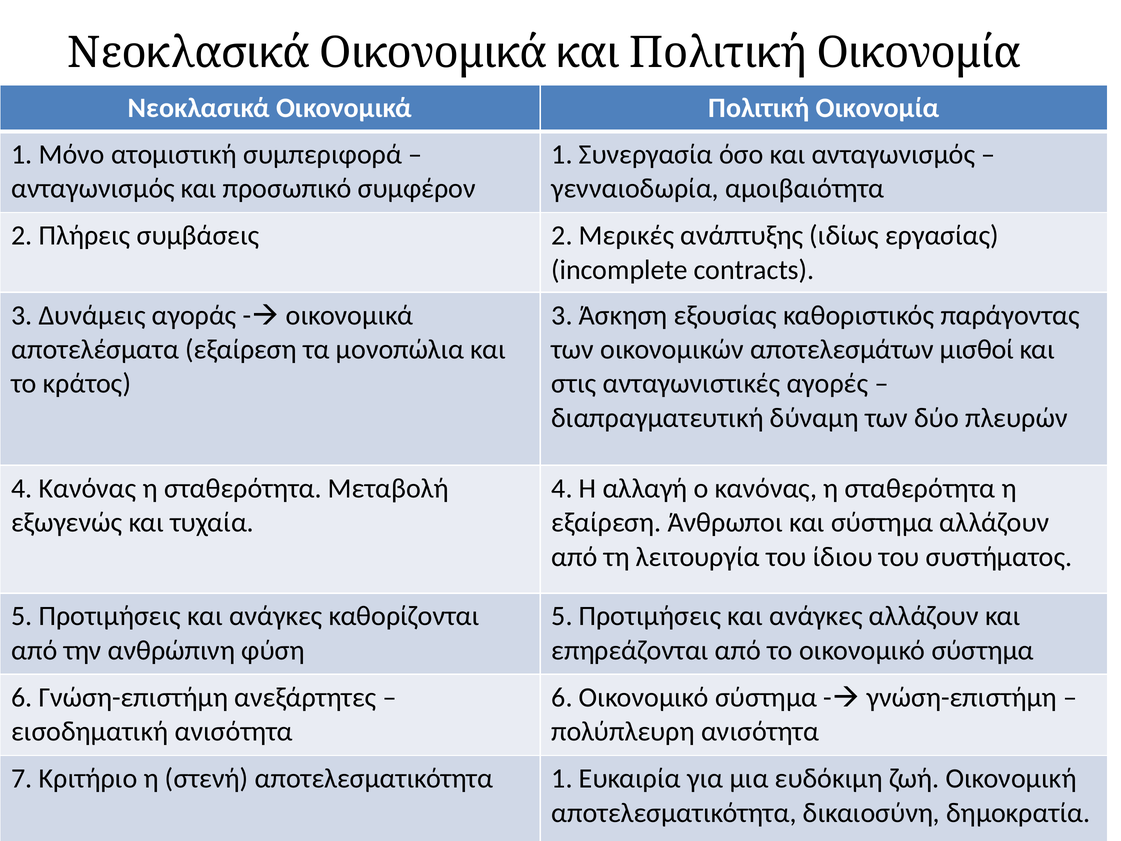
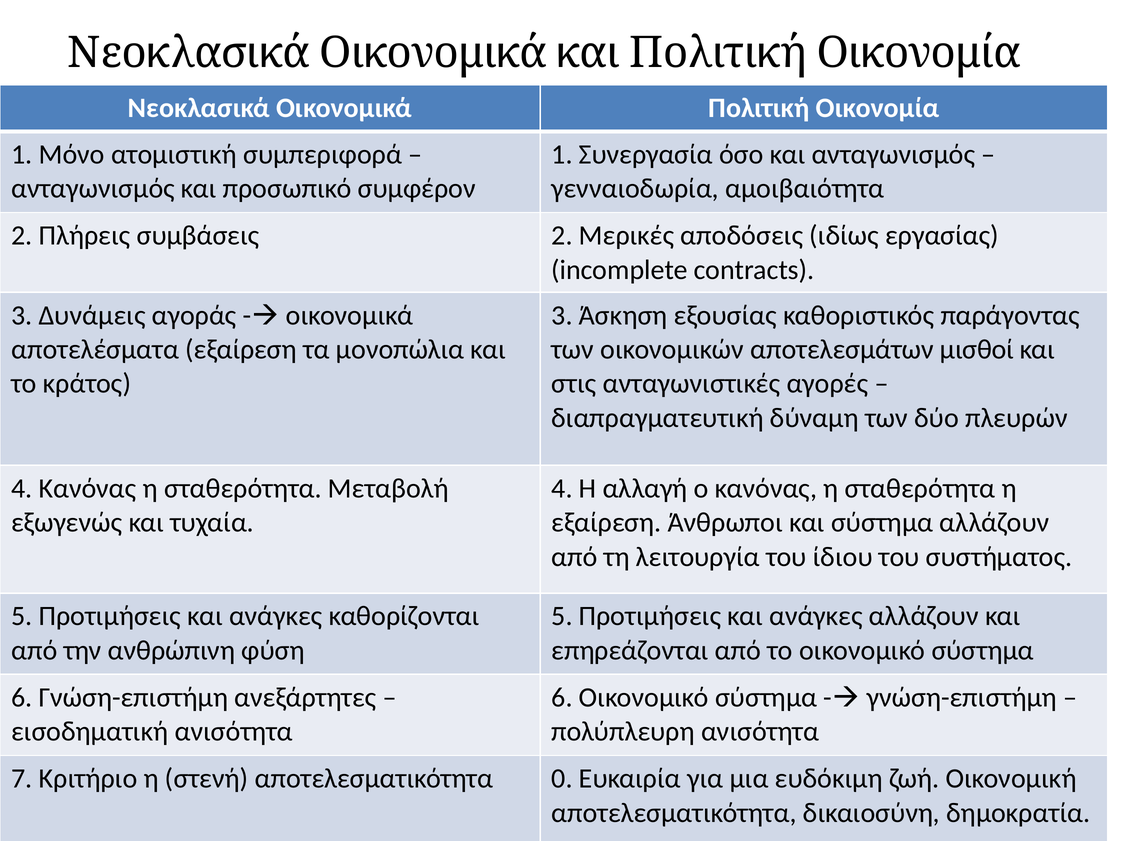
Μερικές ανάπτυξης: ανάπτυξης -> αποδόσεις
αποτελεσματικότητα 1: 1 -> 0
